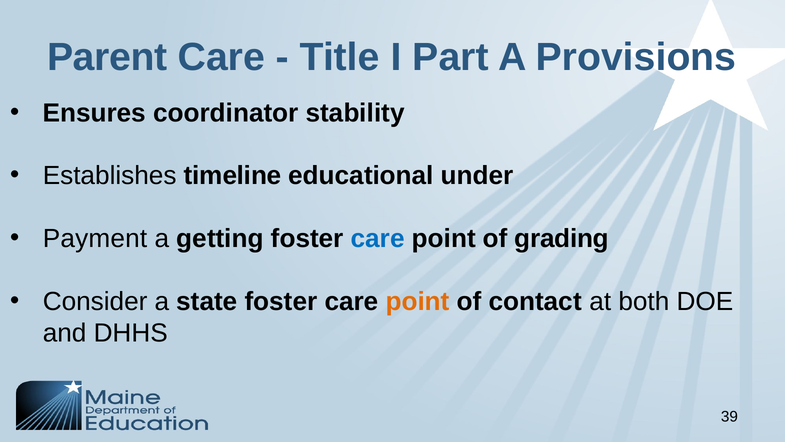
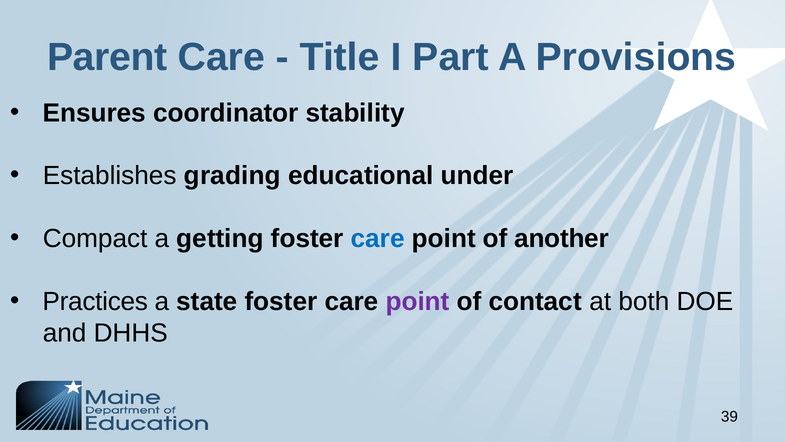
timeline: timeline -> grading
Payment: Payment -> Compact
grading: grading -> another
Consider: Consider -> Practices
point at (418, 301) colour: orange -> purple
